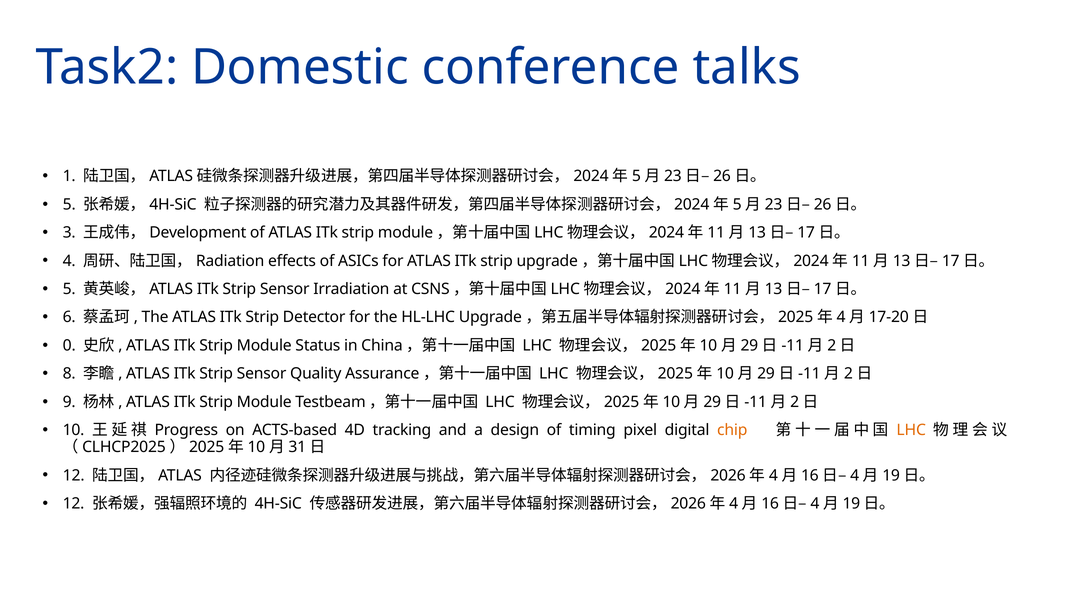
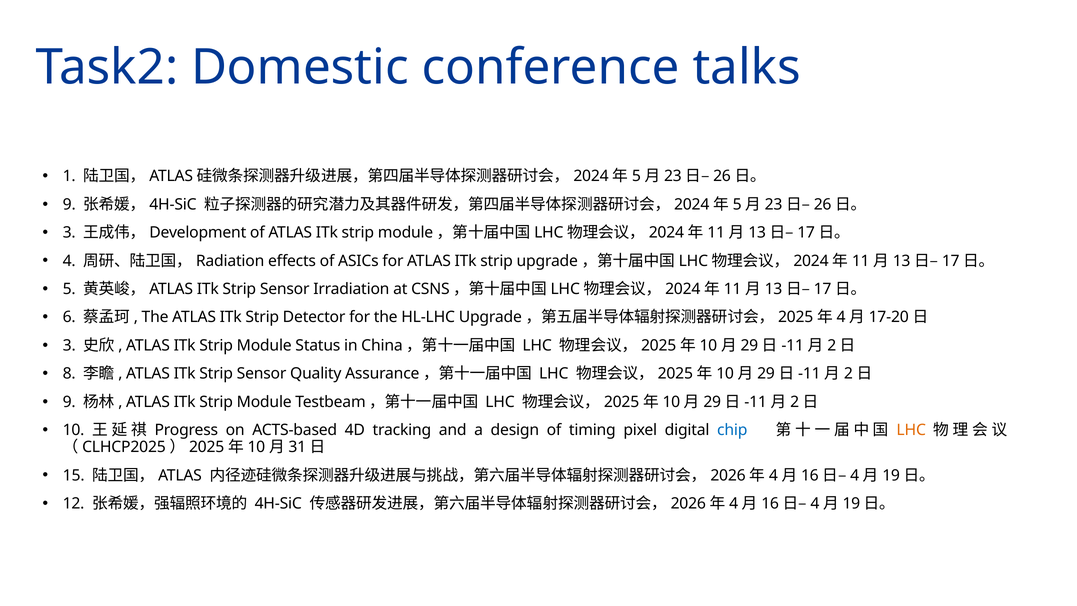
5 at (69, 204): 5 -> 9
0 at (69, 345): 0 -> 3
chip colour: orange -> blue
12 at (74, 475): 12 -> 15
